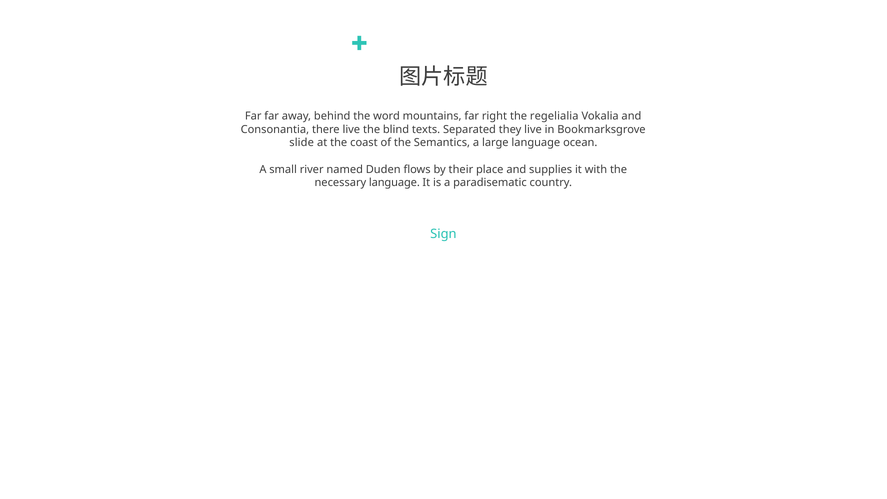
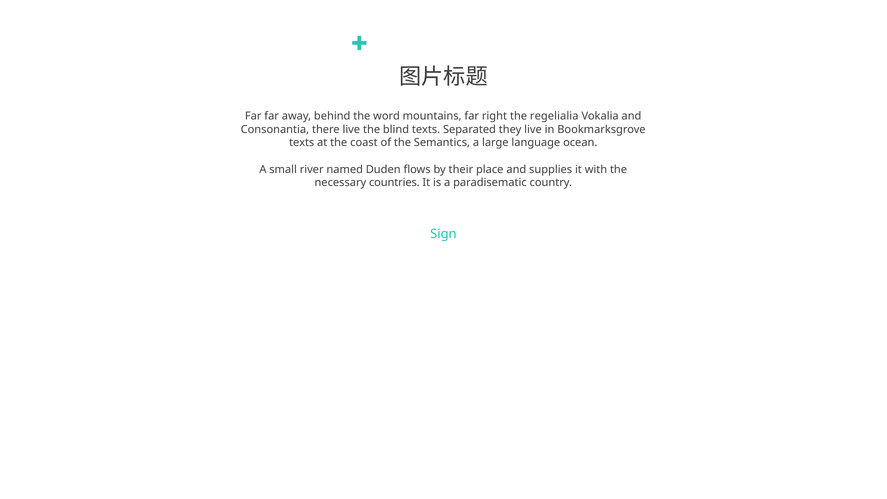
slide at (302, 143): slide -> texts
necessary language: language -> countries
